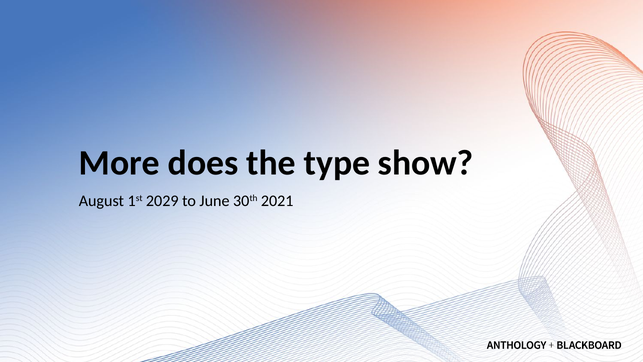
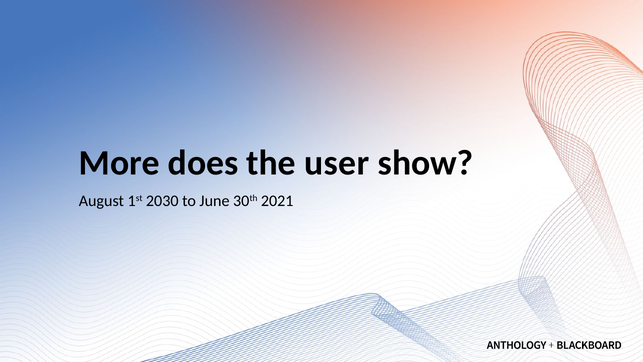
type: type -> user
2029: 2029 -> 2030
